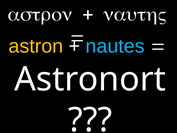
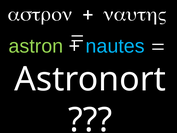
astron at (36, 46) colour: yellow -> light green
